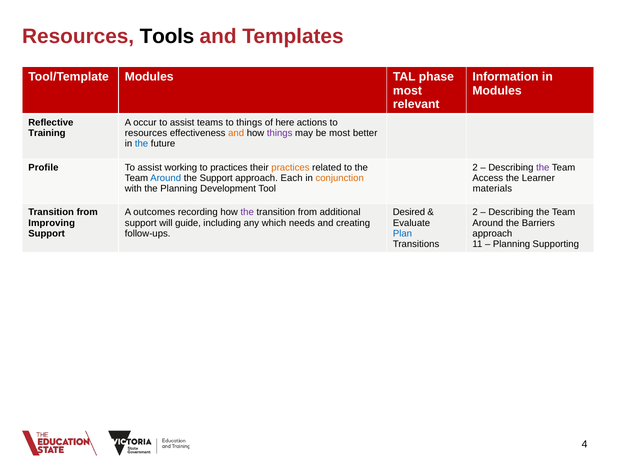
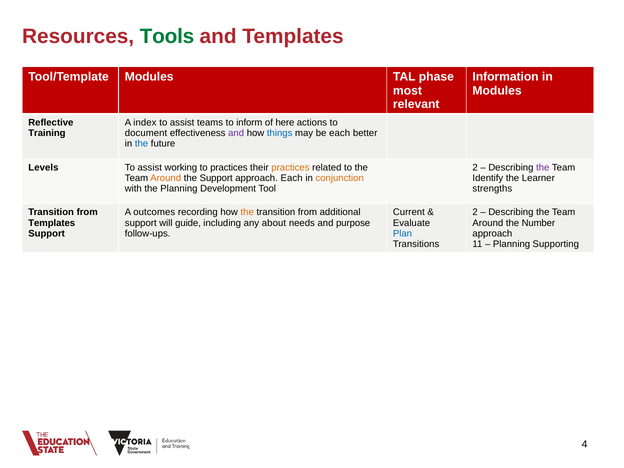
Tools colour: black -> green
occur: occur -> index
to things: things -> inform
resources at (146, 133): resources -> document
and at (236, 133) colour: orange -> purple
things at (280, 133) colour: purple -> blue
be most: most -> each
Profile: Profile -> Levels
Around at (166, 178) colour: blue -> orange
Access: Access -> Identify
materials: materials -> strengths
the at (247, 212) colour: purple -> orange
Desired: Desired -> Current
Improving at (52, 223): Improving -> Templates
which: which -> about
creating: creating -> purpose
Barriers: Barriers -> Number
